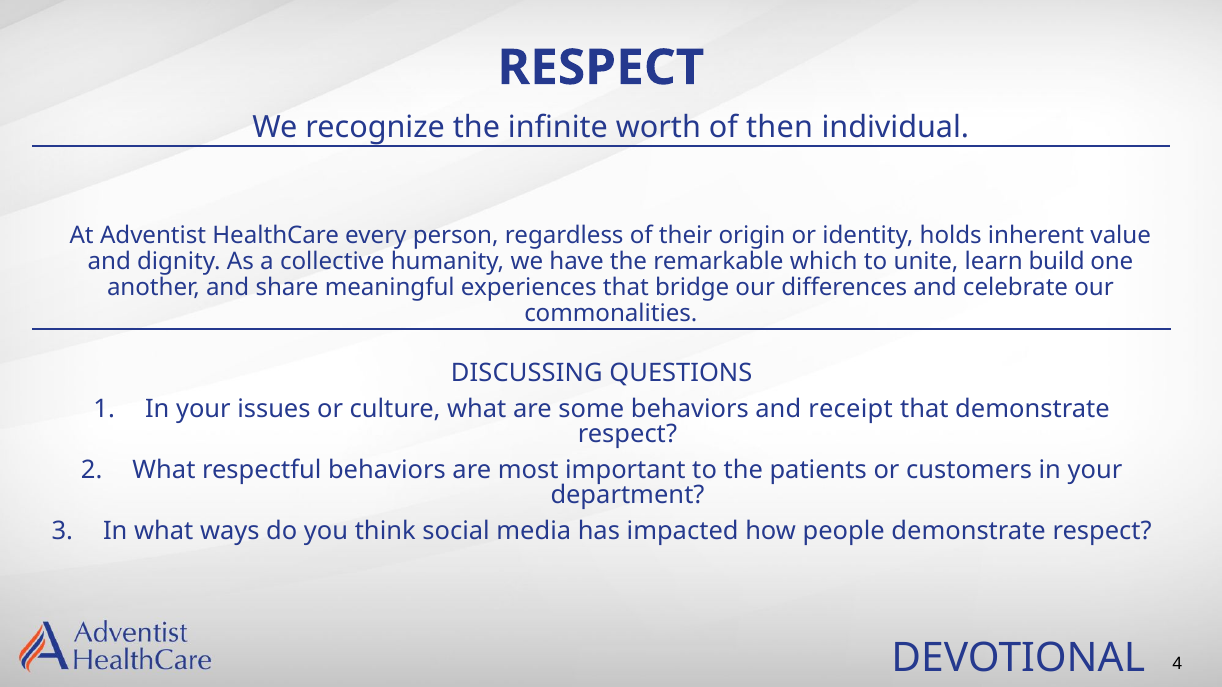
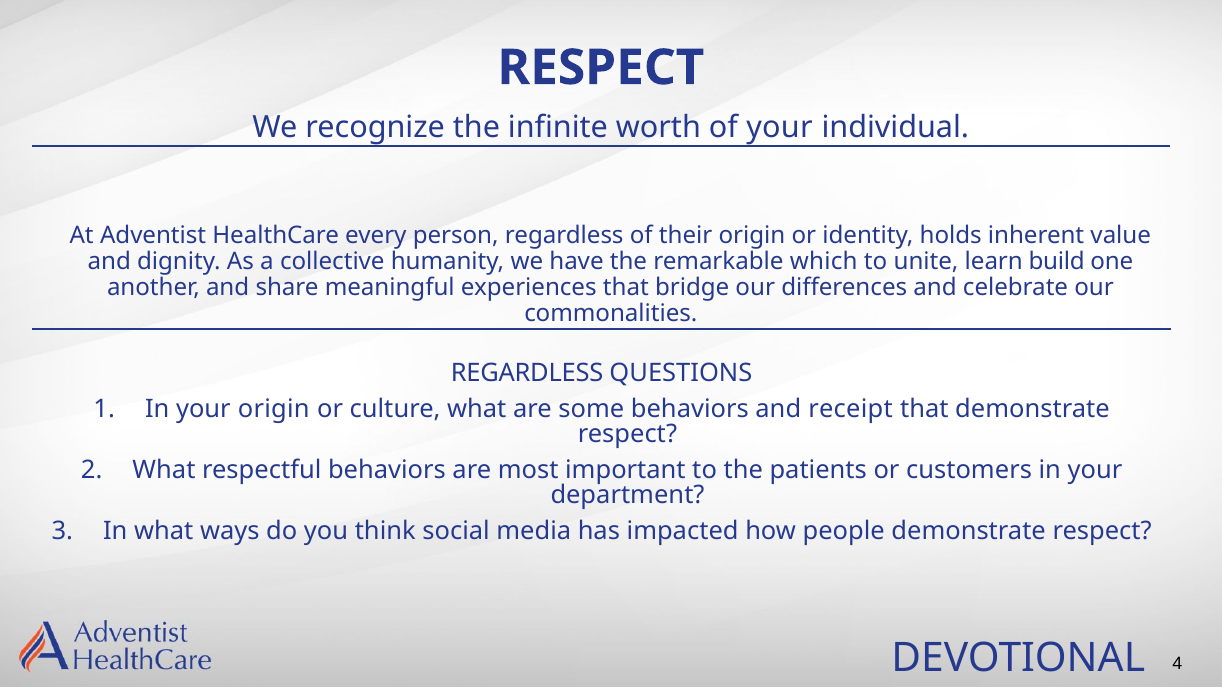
of then: then -> your
DISCUSSING at (527, 373): DISCUSSING -> REGARDLESS
your issues: issues -> origin
